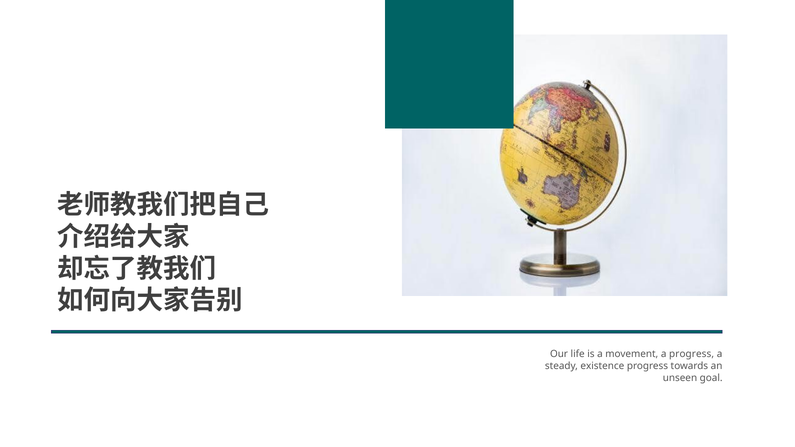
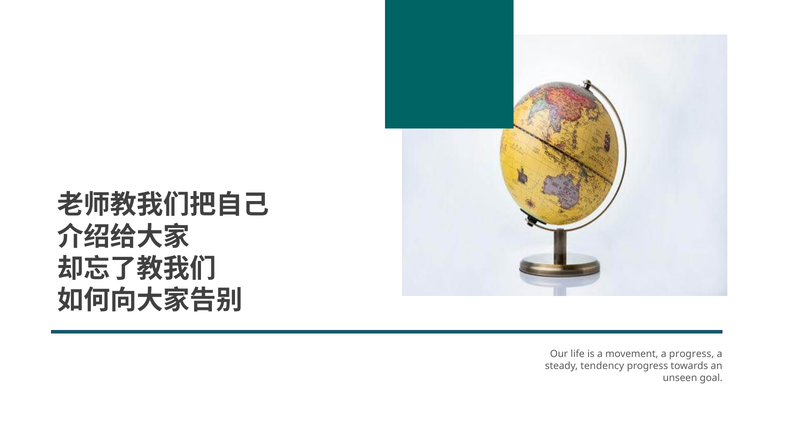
existence: existence -> tendency
